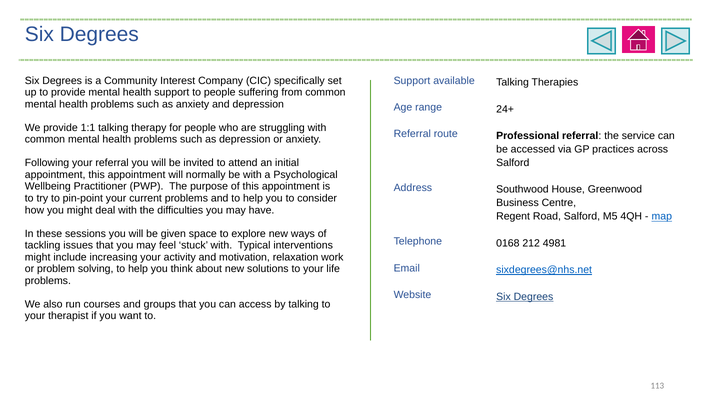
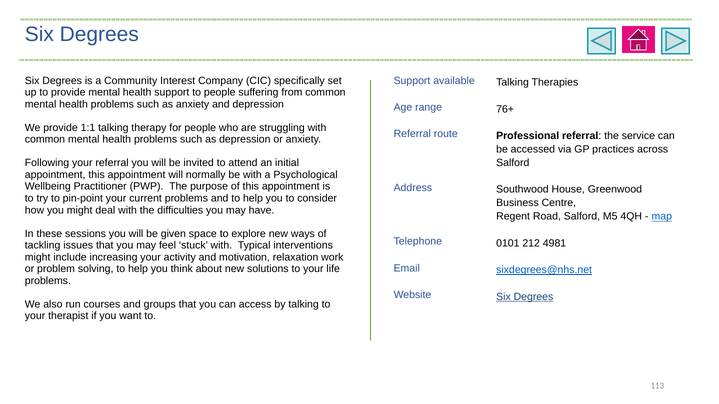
24+: 24+ -> 76+
0168: 0168 -> 0101
